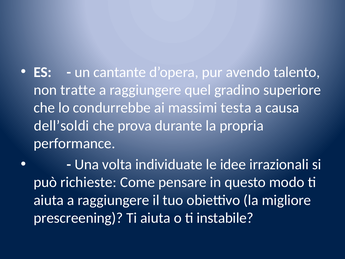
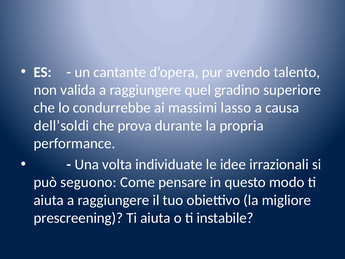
tratte: tratte -> valida
testa: testa -> lasso
richieste: richieste -> seguono
